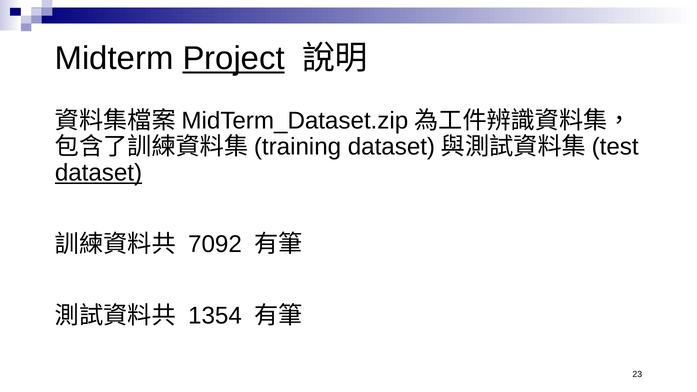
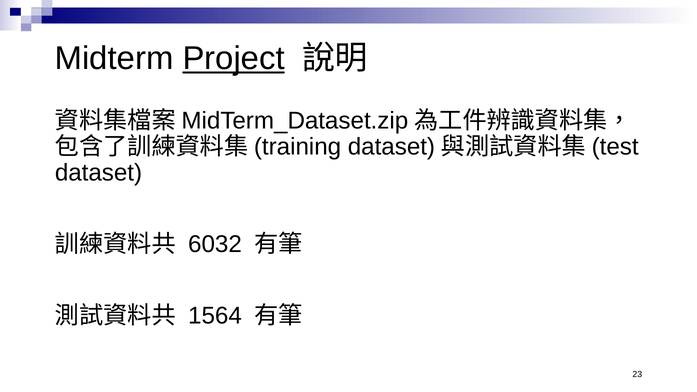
dataset underline: present -> none
7092: 7092 -> 6032
1354: 1354 -> 1564
